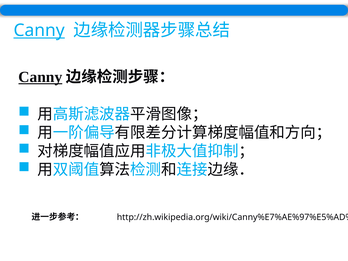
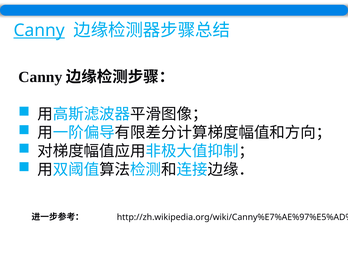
Canny at (40, 77) underline: present -> none
